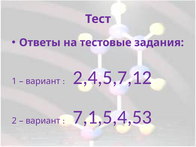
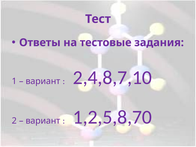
2,4,5,7,12: 2,4,5,7,12 -> 2,4,8,7,10
7,1,5,4,53: 7,1,5,4,53 -> 1,2,5,8,70
